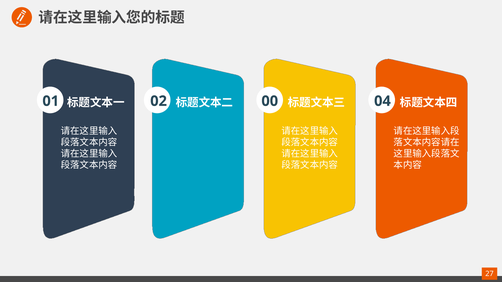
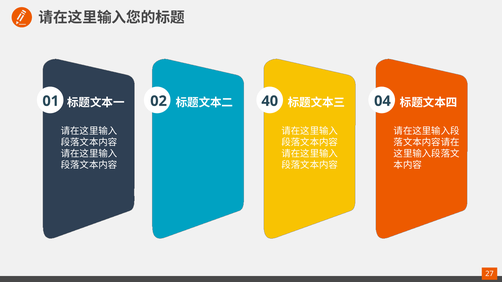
00: 00 -> 40
